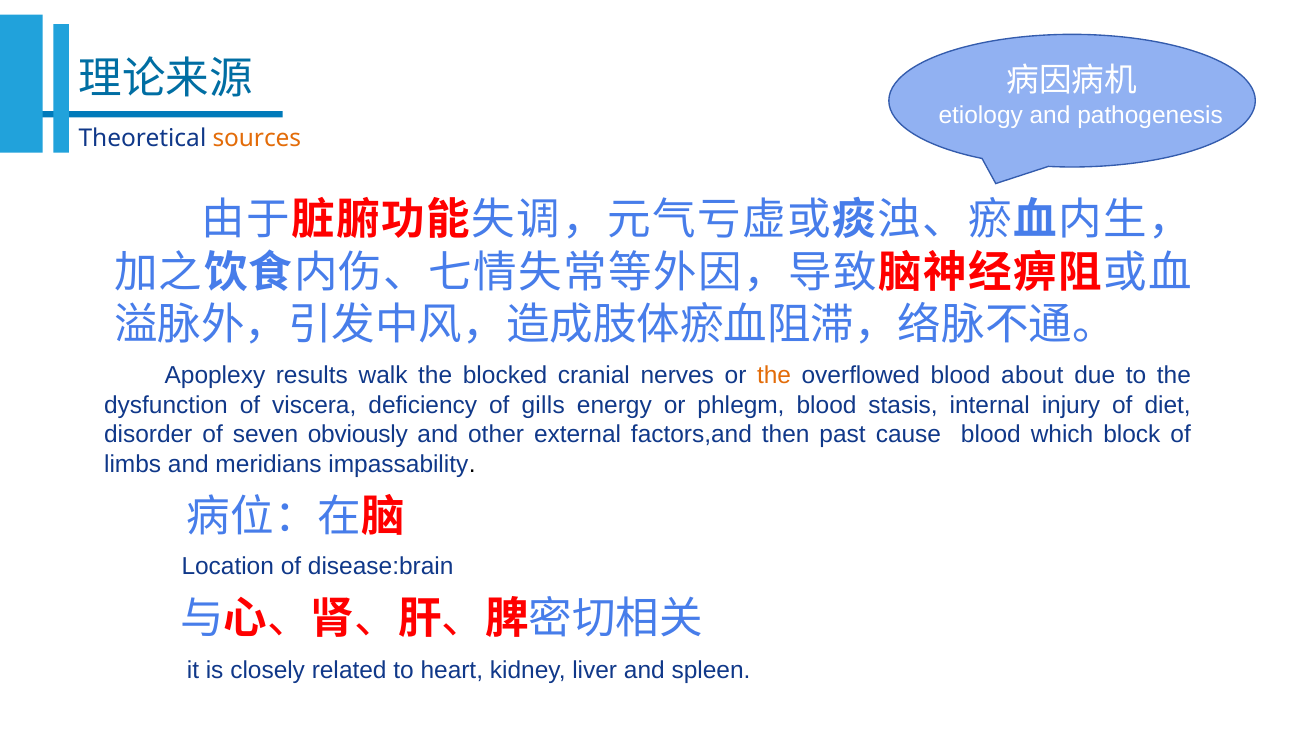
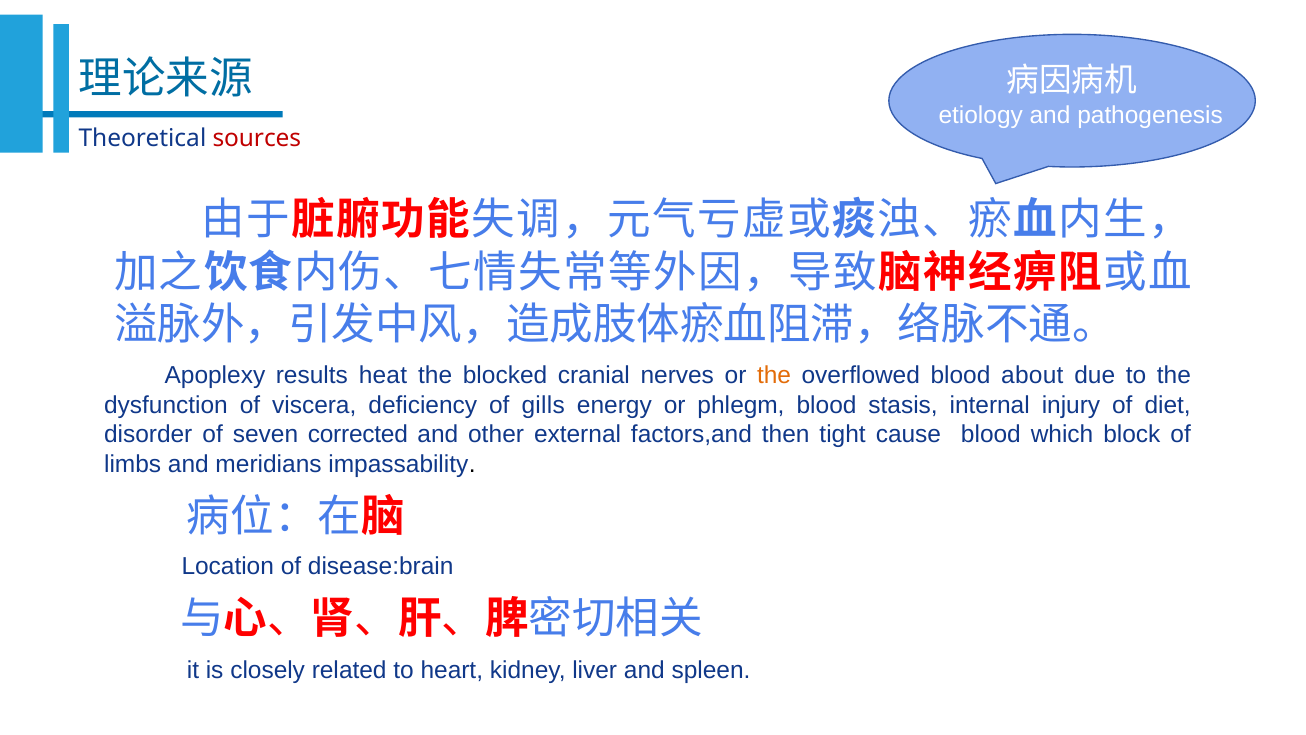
sources colour: orange -> red
walk: walk -> heat
obviously: obviously -> corrected
past: past -> tight
